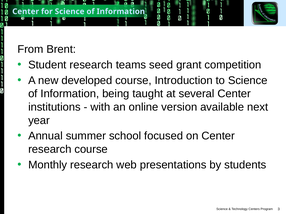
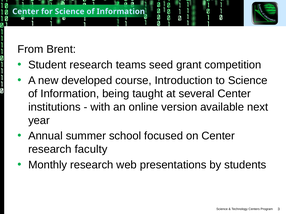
research course: course -> faculty
